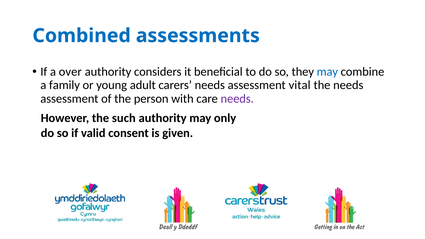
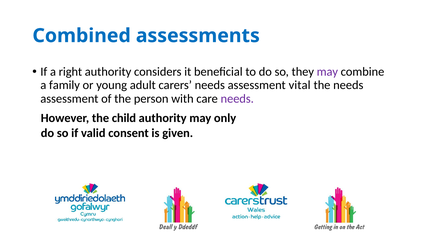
over: over -> right
may at (327, 72) colour: blue -> purple
such: such -> child
